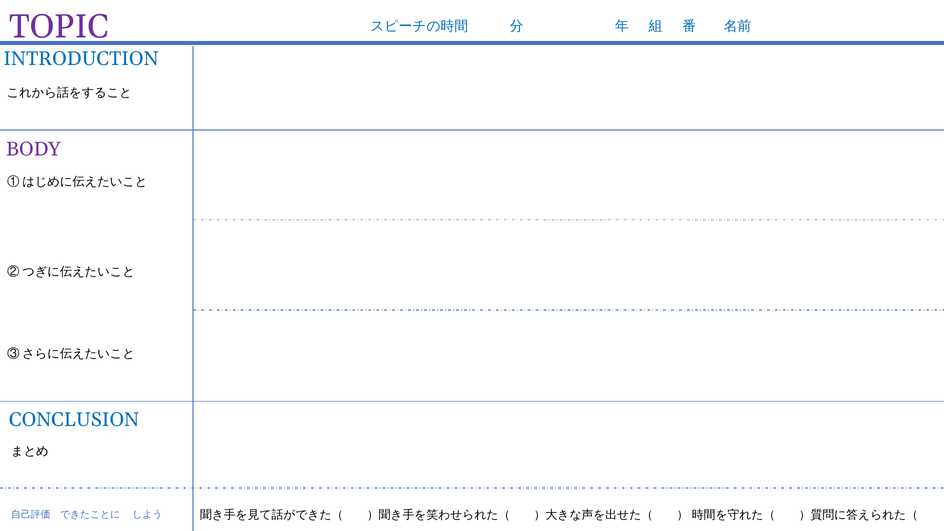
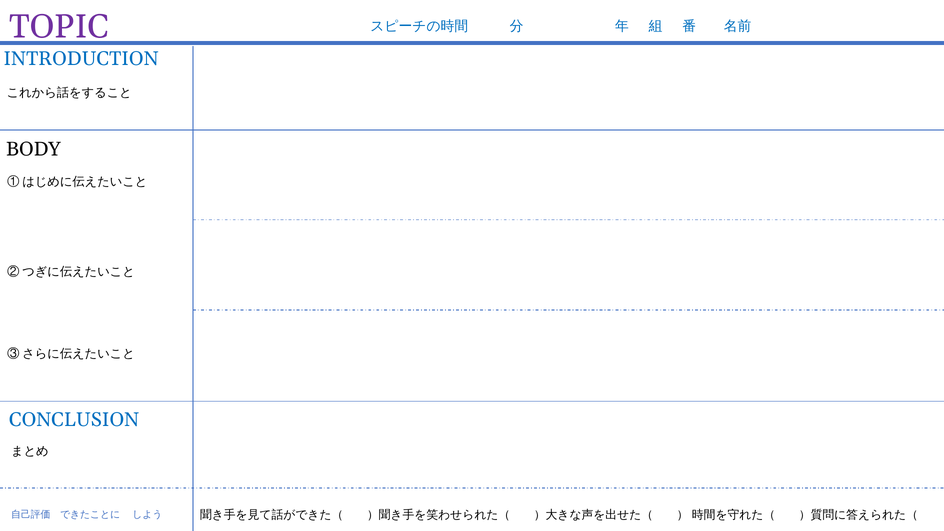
BODY colour: purple -> black
